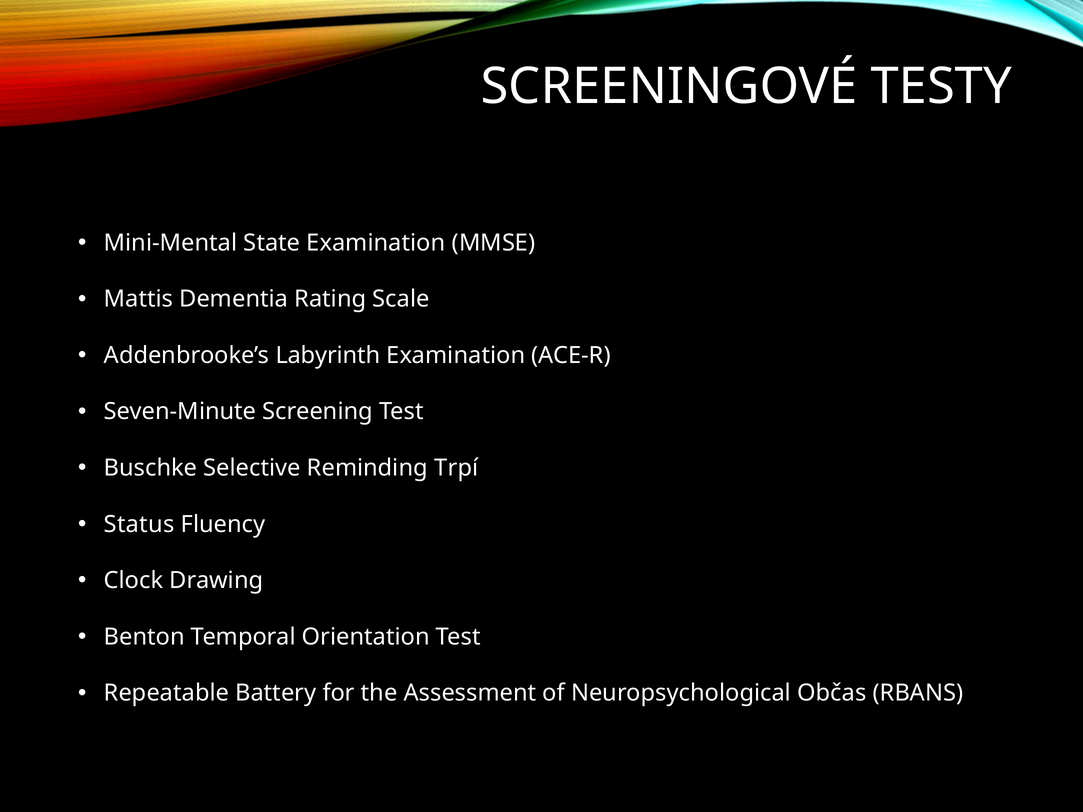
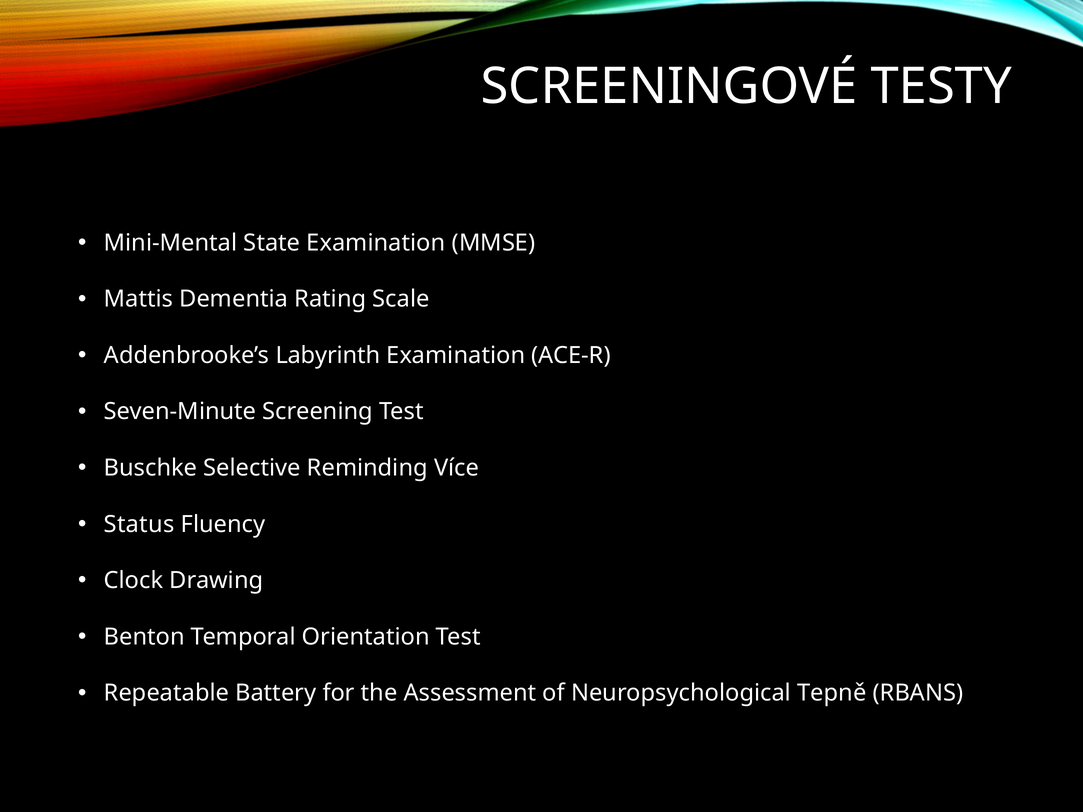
Trpí: Trpí -> Více
Občas: Občas -> Tepně
